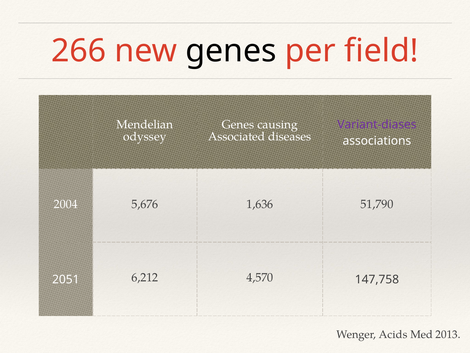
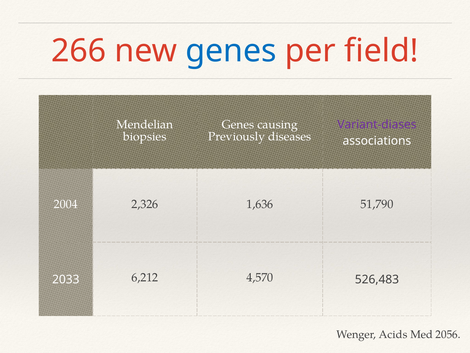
genes at (231, 51) colour: black -> blue
odyssey: odyssey -> biopsies
Associated: Associated -> Previously
5,676: 5,676 -> 2,326
2051: 2051 -> 2033
147,758: 147,758 -> 526,483
2013: 2013 -> 2056
